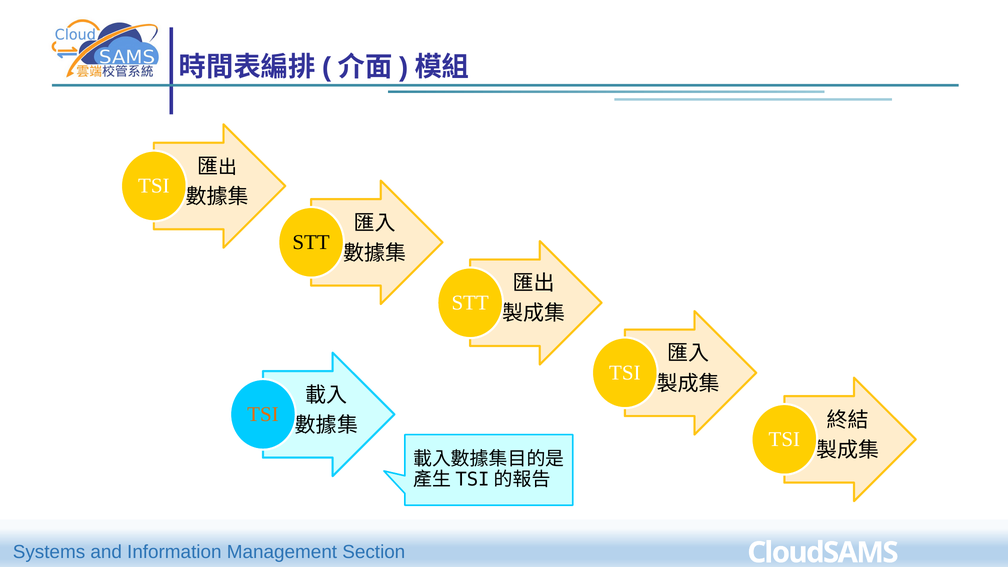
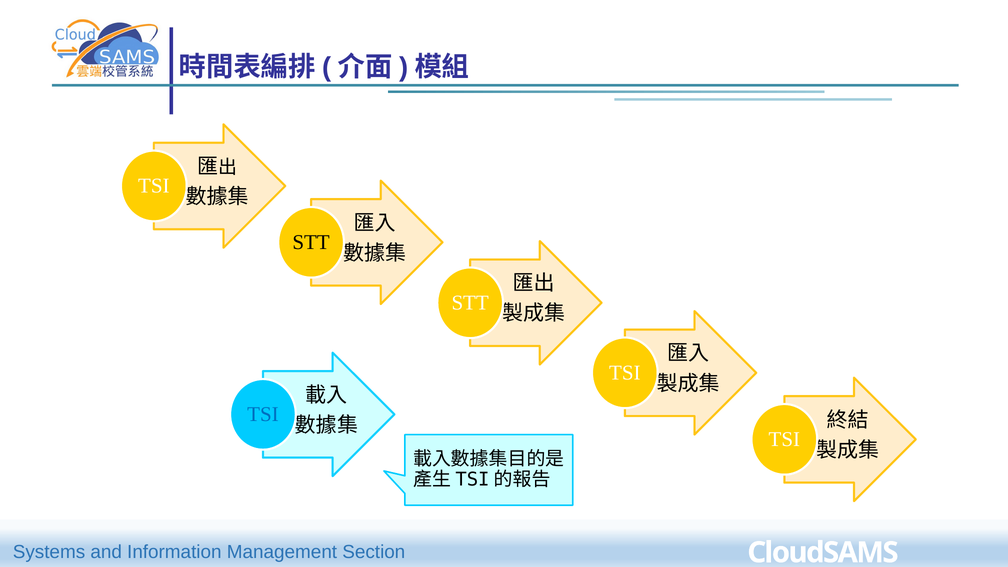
TSI at (263, 414) colour: orange -> blue
